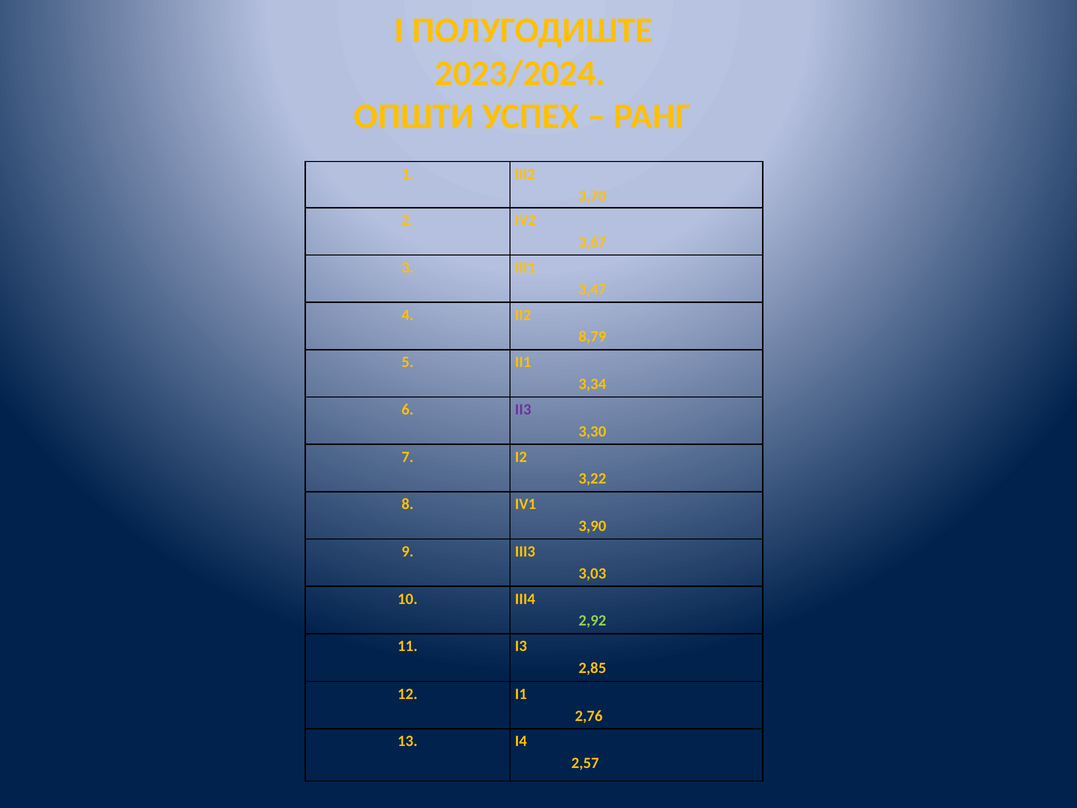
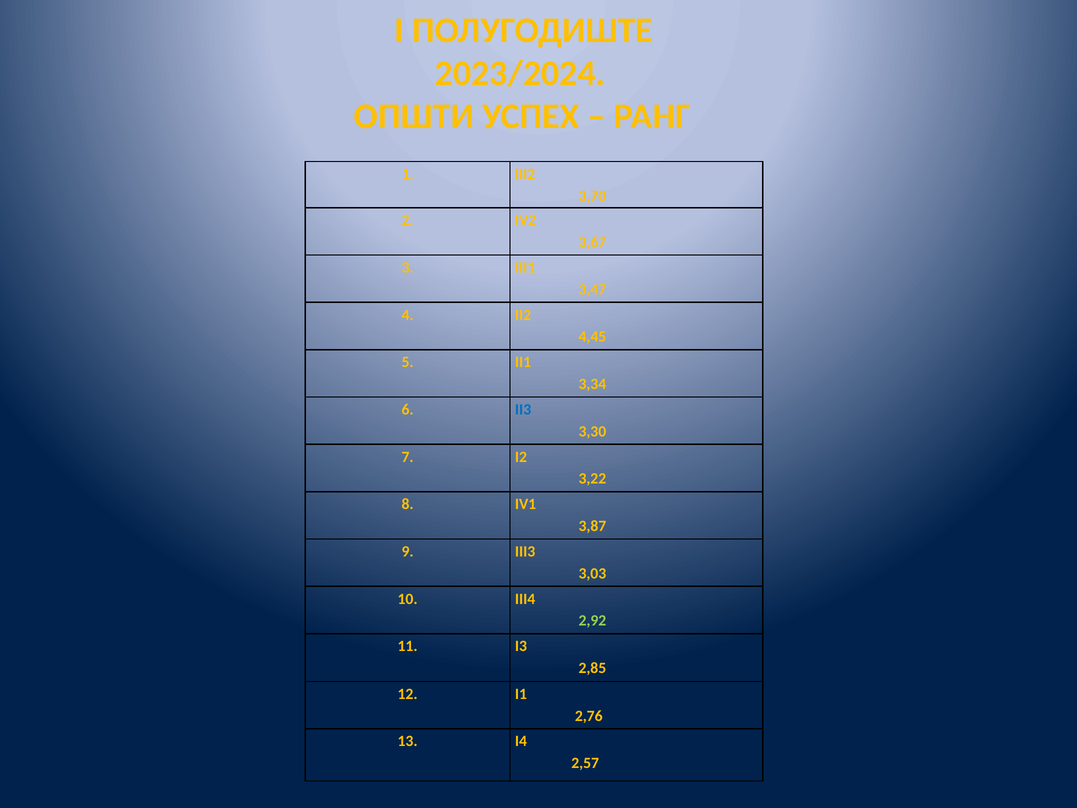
8,79: 8,79 -> 4,45
II3 colour: purple -> blue
3,90: 3,90 -> 3,87
